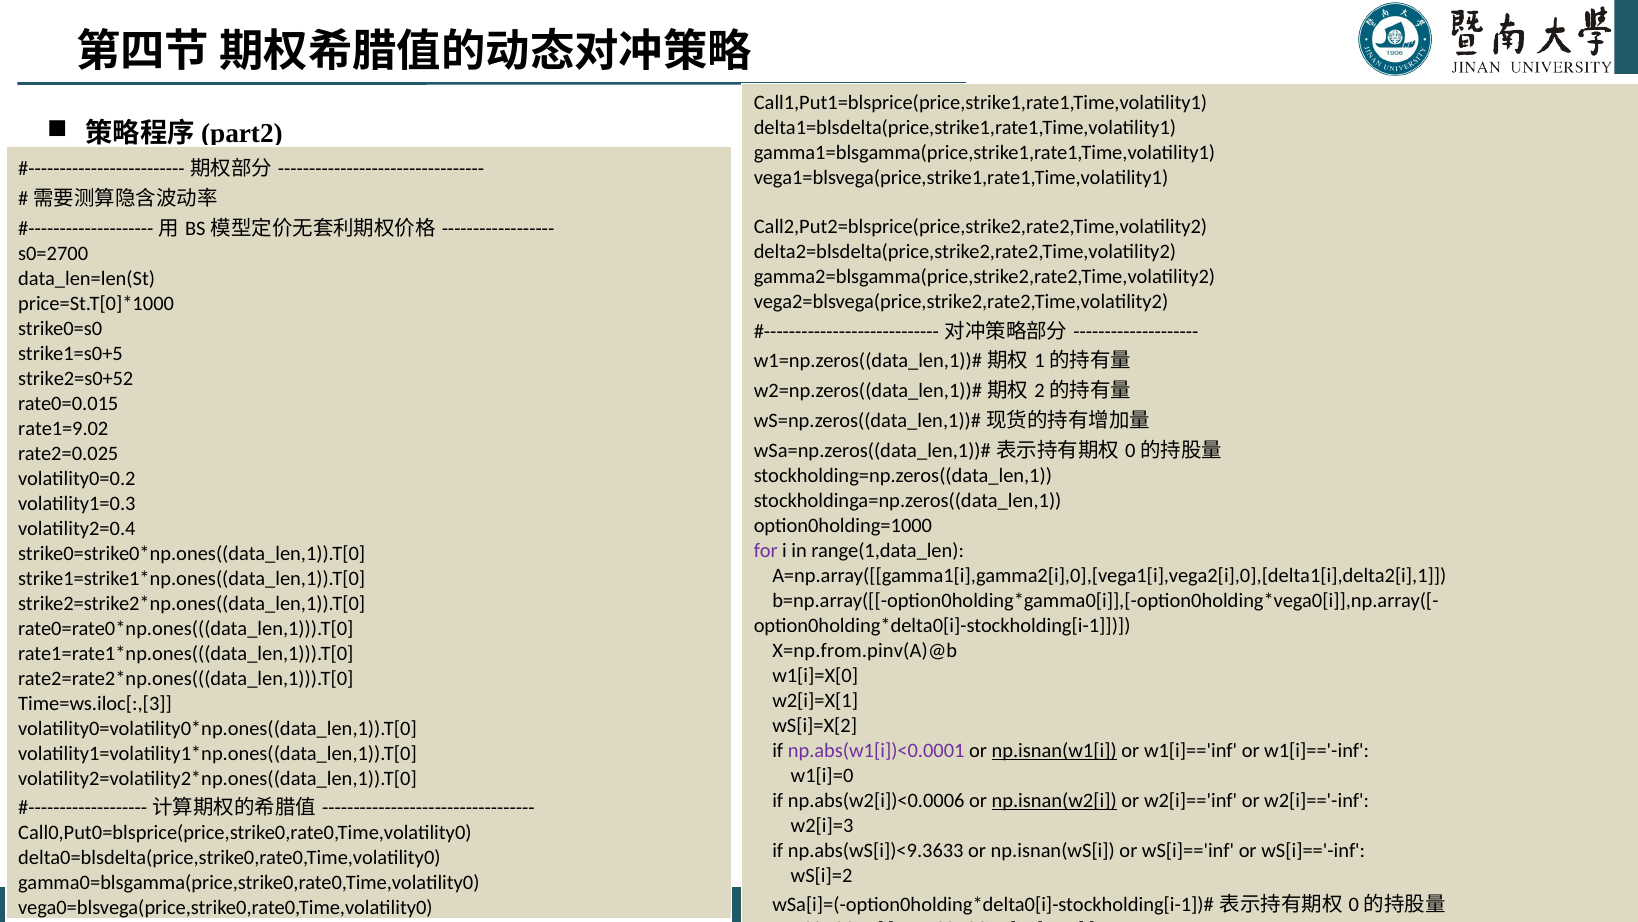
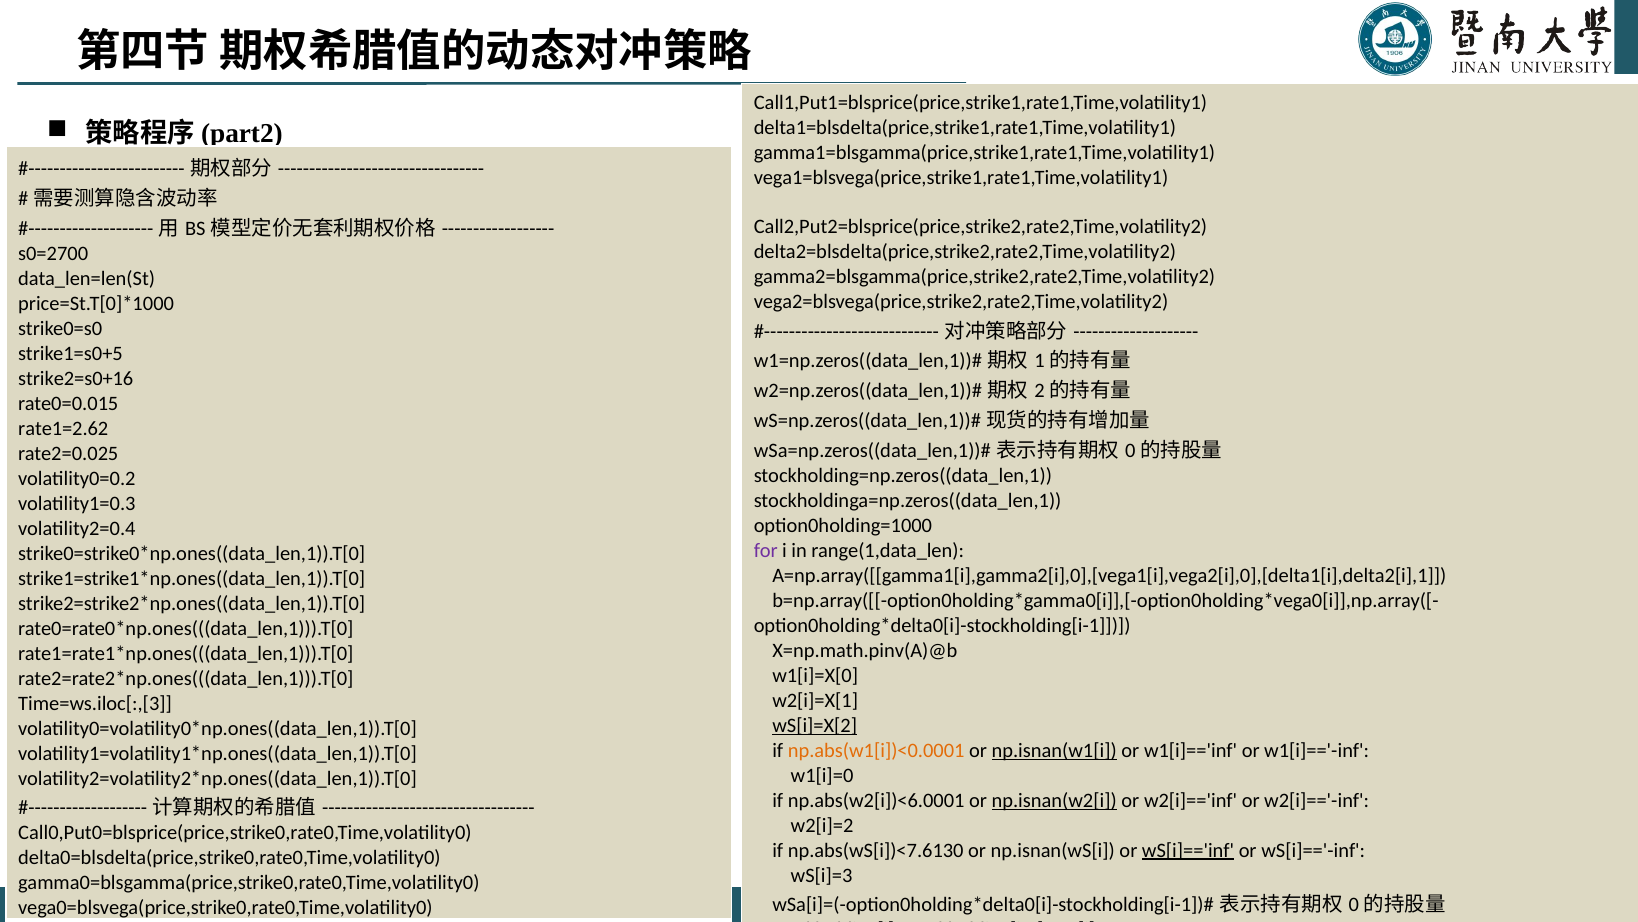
strike2=s0+52: strike2=s0+52 -> strike2=s0+16
rate1=9.02: rate1=9.02 -> rate1=2.62
X=np.from.pinv(A)@b: X=np.from.pinv(A)@b -> X=np.math.pinv(A)@b
wS[i]=X[2 underline: none -> present
np.abs(w1[i])<0.0001 colour: purple -> orange
np.abs(w2[i])<0.0006: np.abs(w2[i])<0.0006 -> np.abs(w2[i])<6.0001
w2[i]=3: w2[i]=3 -> w2[i]=2
np.abs(wS[i])<9.3633: np.abs(wS[i])<9.3633 -> np.abs(wS[i])<7.6130
wS[i]=='inf underline: none -> present
wS[i]=2: wS[i]=2 -> wS[i]=3
